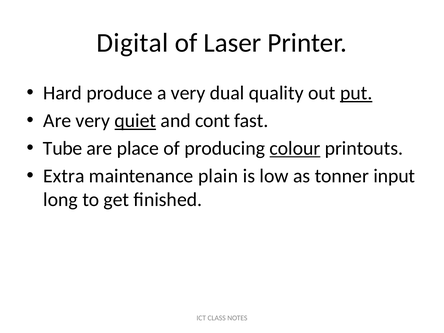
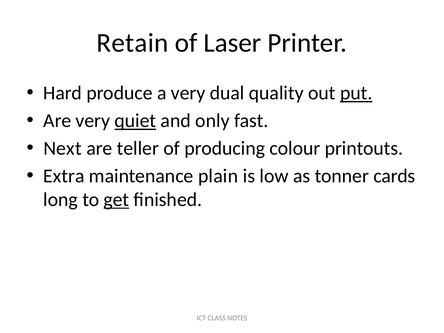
Digital: Digital -> Retain
cont: cont -> only
Tube: Tube -> Next
place: place -> teller
colour underline: present -> none
input: input -> cards
get underline: none -> present
